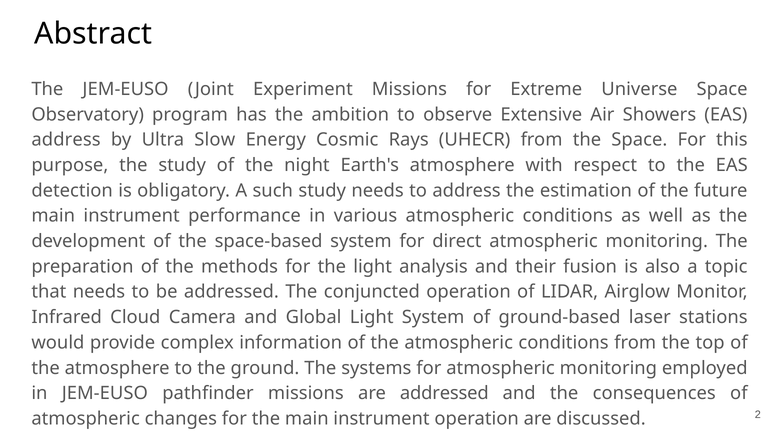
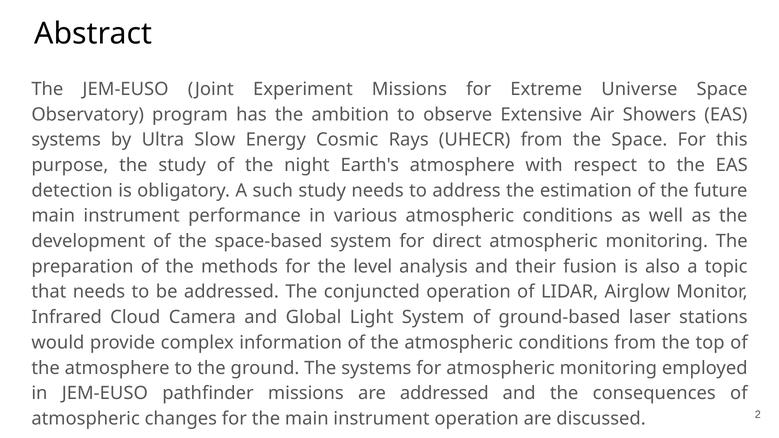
address at (66, 140): address -> systems
the light: light -> level
